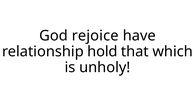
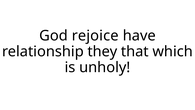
hold: hold -> they
